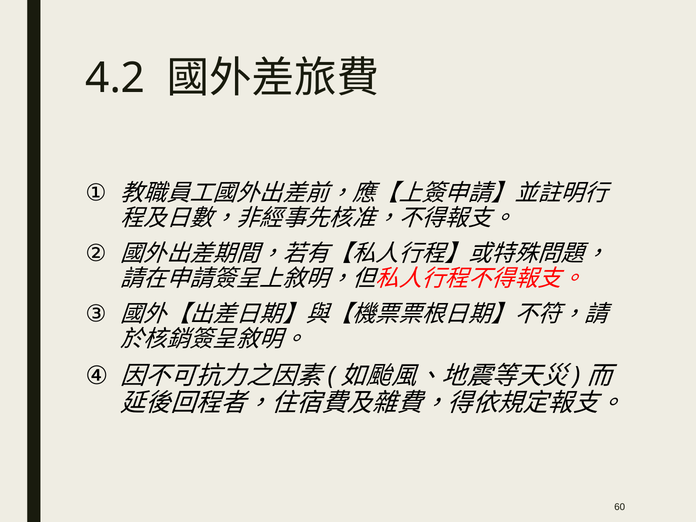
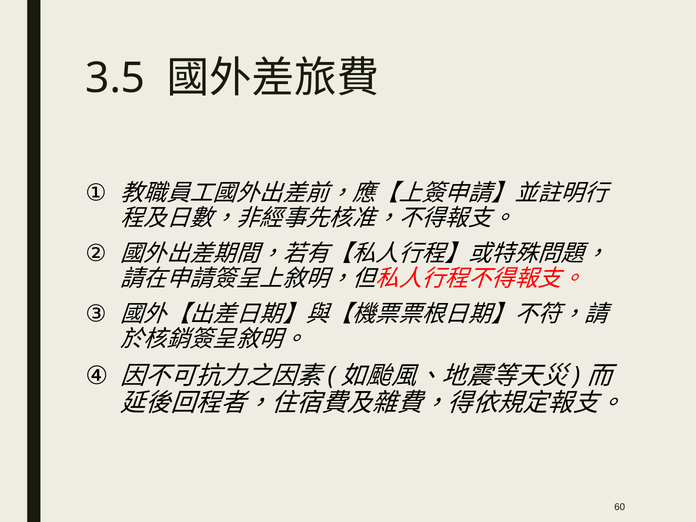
4.2: 4.2 -> 3.5
